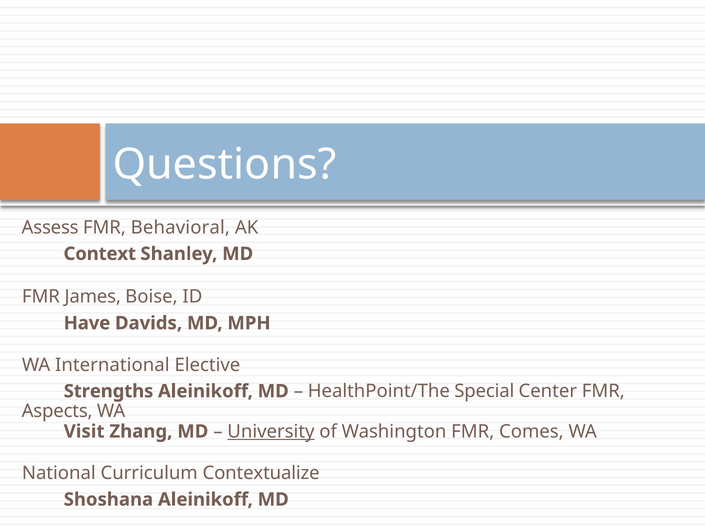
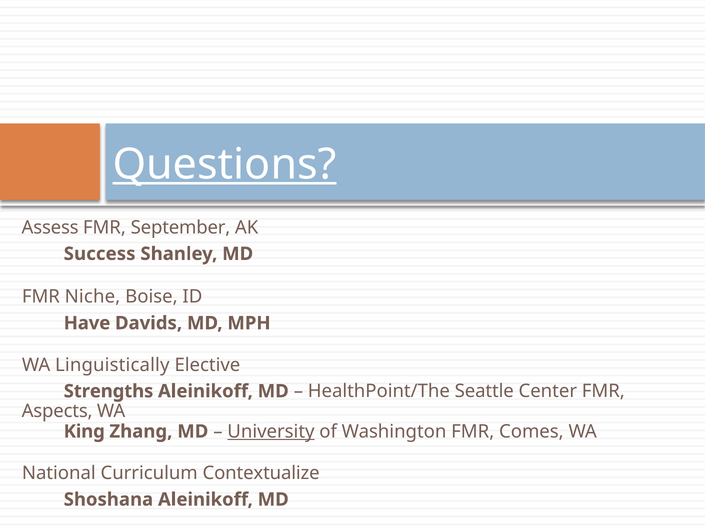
Questions underline: none -> present
Behavioral: Behavioral -> September
Context: Context -> Success
James: James -> Niche
International: International -> Linguistically
Special: Special -> Seattle
Visit: Visit -> King
